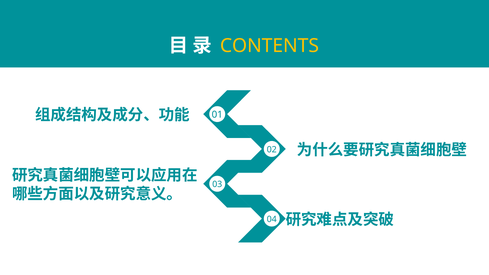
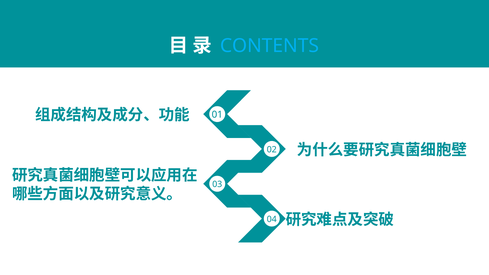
CONTENTS colour: yellow -> light blue
